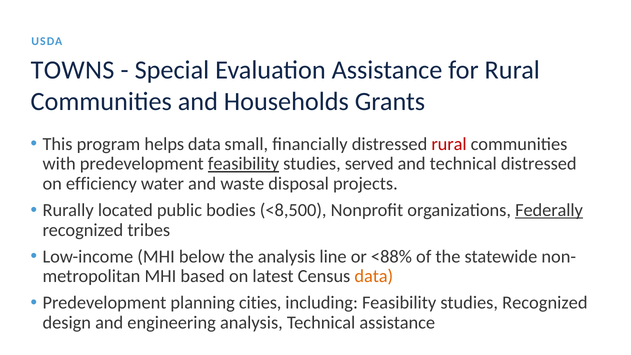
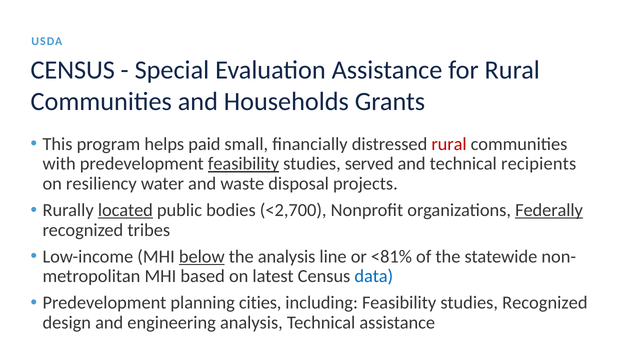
TOWNS at (73, 70): TOWNS -> CENSUS
helps data: data -> paid
technical distressed: distressed -> recipients
efficiency: efficiency -> resiliency
located underline: none -> present
<8,500: <8,500 -> <2,700
below underline: none -> present
<88%: <88% -> <81%
data at (374, 276) colour: orange -> blue
